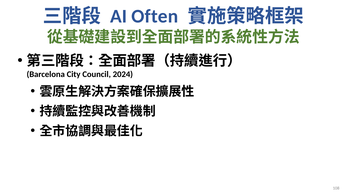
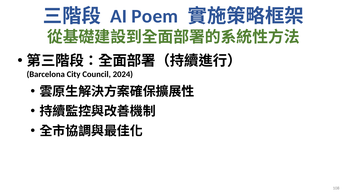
Often: Often -> Poem
